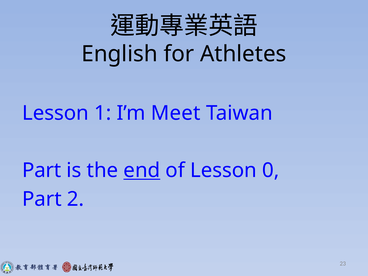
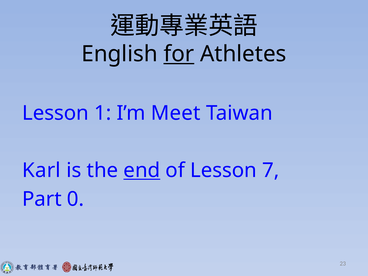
for underline: none -> present
Part at (42, 170): Part -> Karl
0: 0 -> 7
2: 2 -> 0
